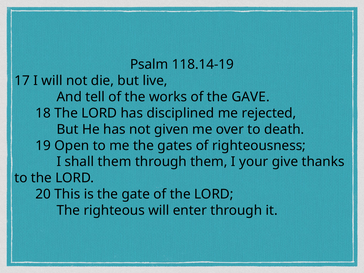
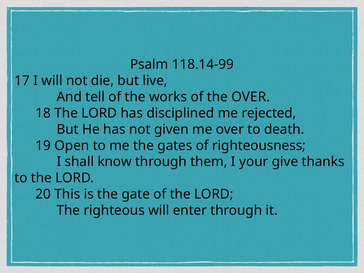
118.14-19: 118.14-19 -> 118.14-99
the GAVE: GAVE -> OVER
shall them: them -> know
